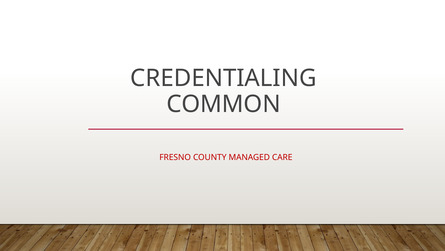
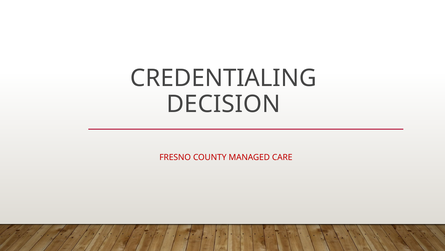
COMMON: COMMON -> DECISION
